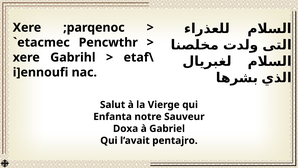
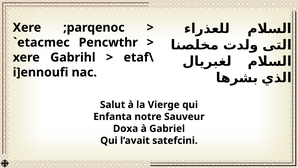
pentajro: pentajro -> satefcini
